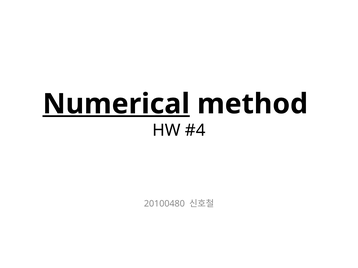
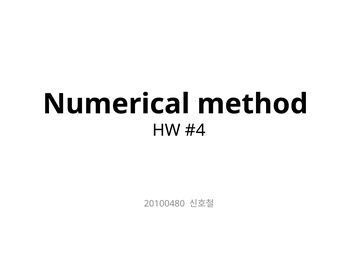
Numerical underline: present -> none
